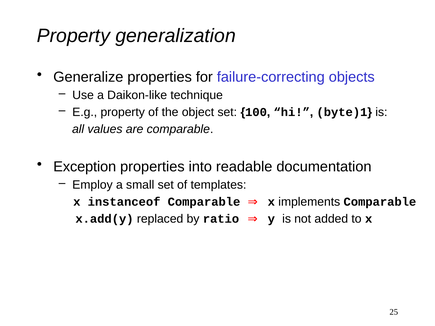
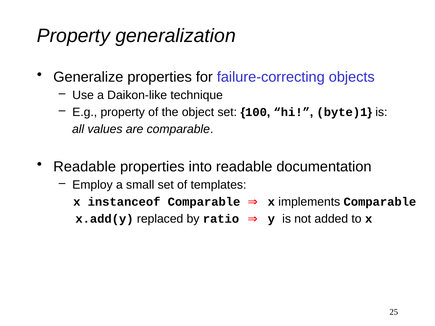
Exception at (85, 167): Exception -> Readable
